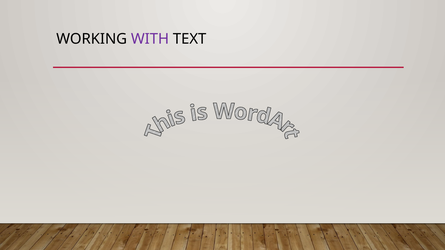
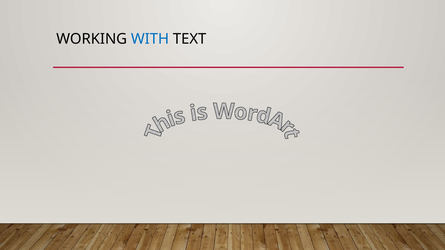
WITH colour: purple -> blue
